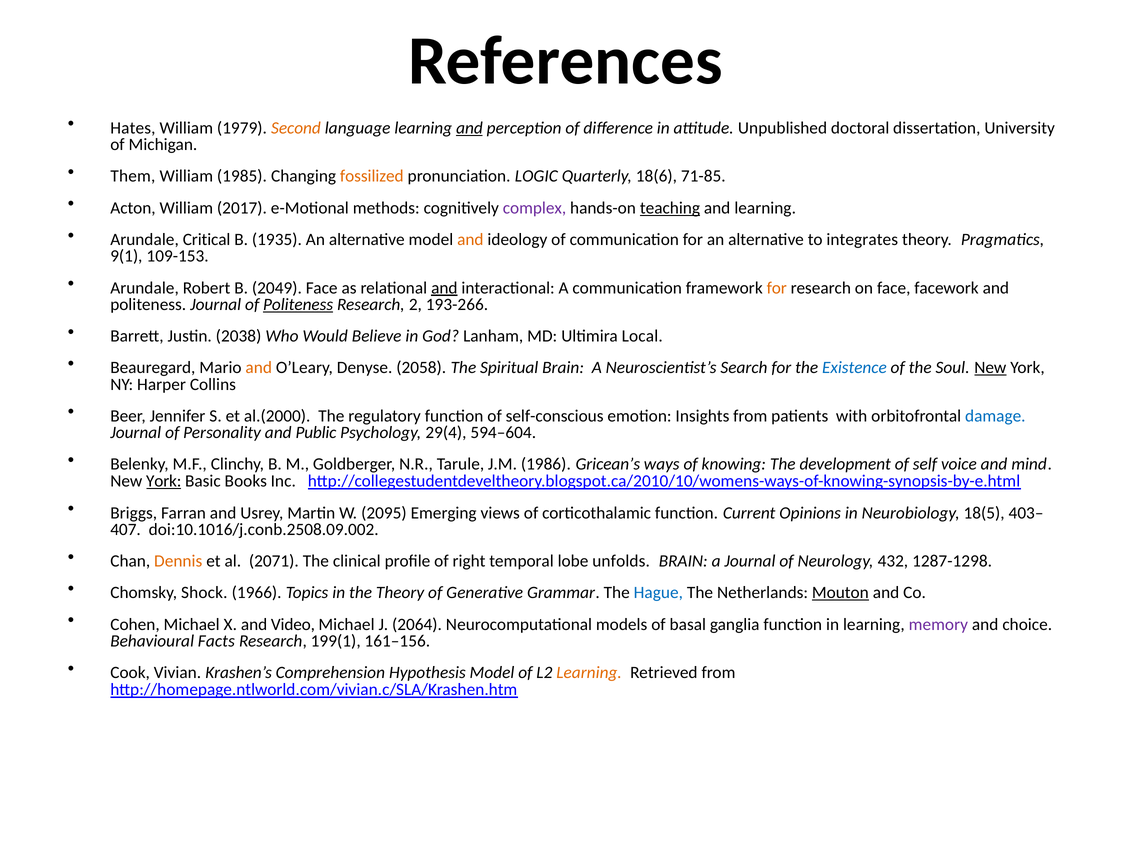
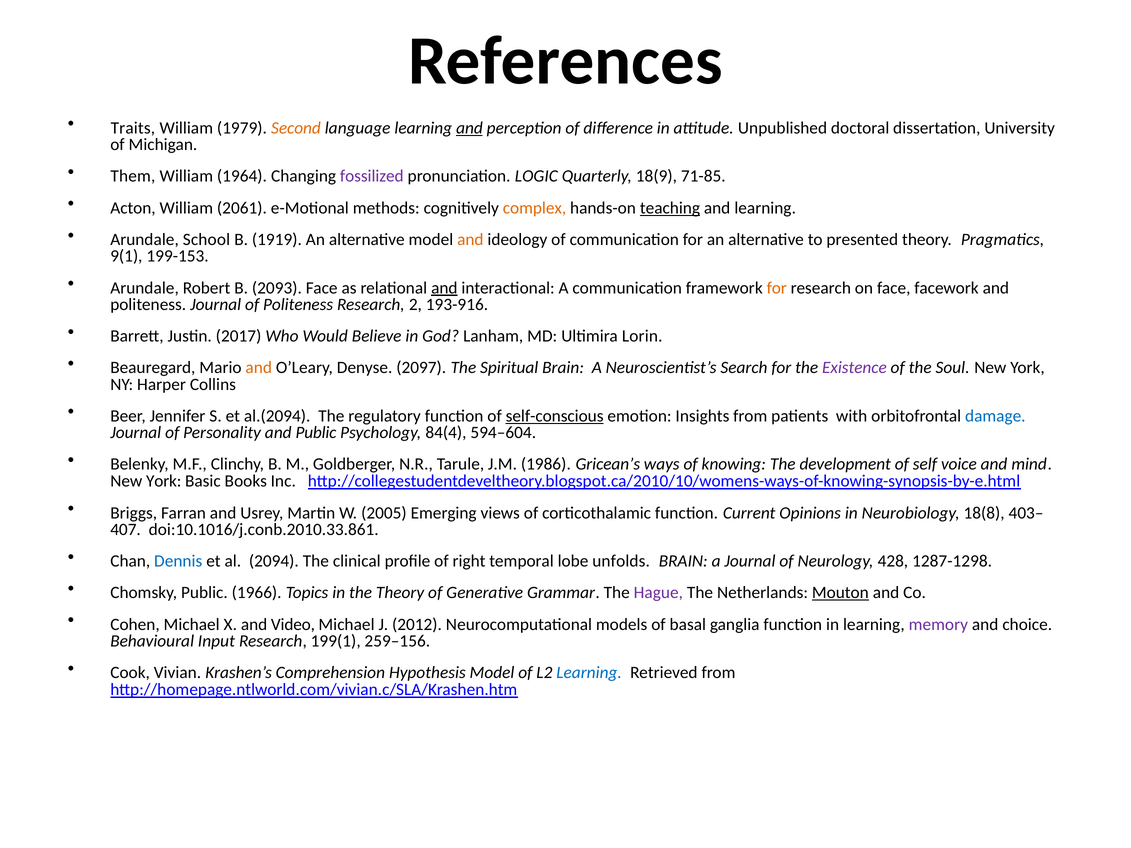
Hates: Hates -> Traits
1985: 1985 -> 1964
fossilized colour: orange -> purple
18(6: 18(6 -> 18(9
2017: 2017 -> 2061
complex colour: purple -> orange
Critical: Critical -> School
1935: 1935 -> 1919
integrates: integrates -> presented
109-153: 109-153 -> 199-153
2049: 2049 -> 2093
Politeness at (298, 305) underline: present -> none
193-266: 193-266 -> 193-916
2038: 2038 -> 2017
Local: Local -> Lorin
2058: 2058 -> 2097
Existence colour: blue -> purple
New at (990, 368) underline: present -> none
al.(2000: al.(2000 -> al.(2094
self-conscious underline: none -> present
29(4: 29(4 -> 84(4
York at (164, 481) underline: present -> none
2095: 2095 -> 2005
18(5: 18(5 -> 18(8
doi:10.1016/j.conb.2508.09.002: doi:10.1016/j.conb.2508.09.002 -> doi:10.1016/j.conb.2010.33.861
Dennis colour: orange -> blue
2071: 2071 -> 2094
432: 432 -> 428
Chomsky Shock: Shock -> Public
Hague colour: blue -> purple
2064: 2064 -> 2012
Facts: Facts -> Input
161–156: 161–156 -> 259–156
Learning at (589, 673) colour: orange -> blue
